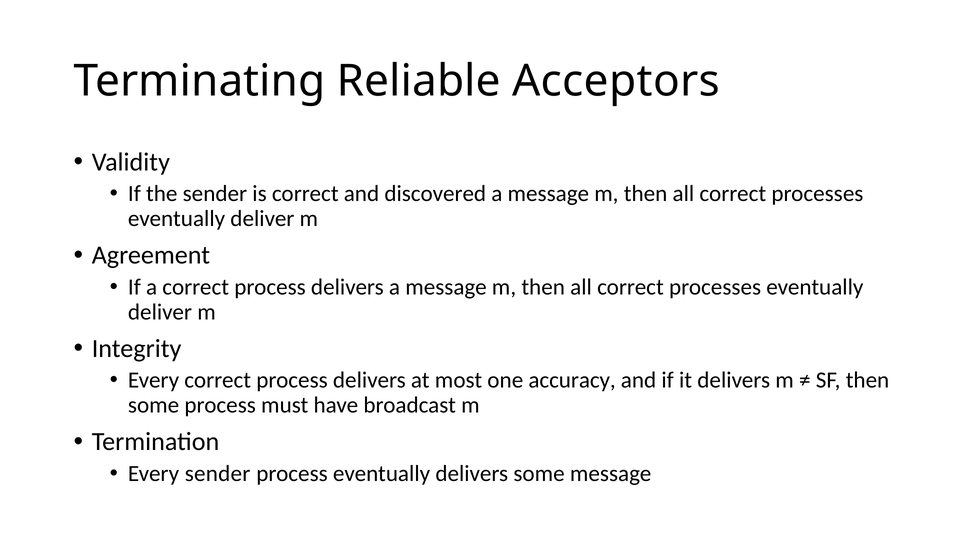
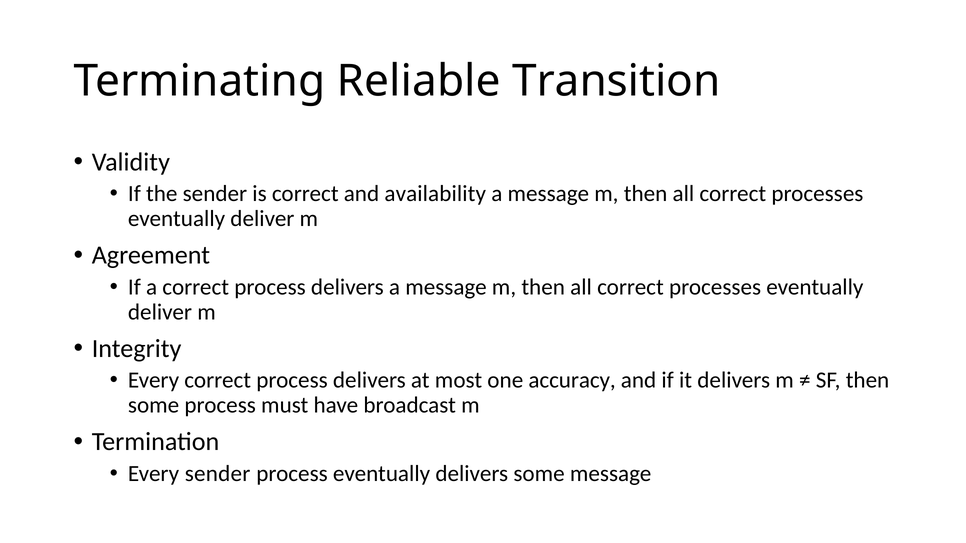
Acceptors: Acceptors -> Transition
discovered: discovered -> availability
